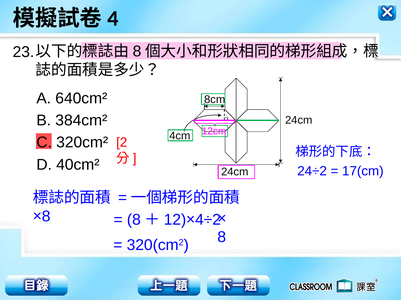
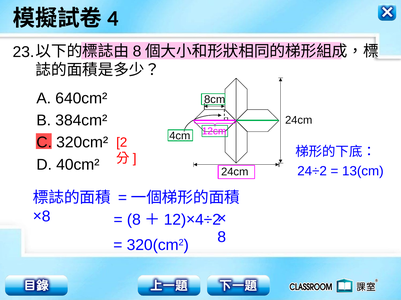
17(cm: 17(cm -> 13(cm
